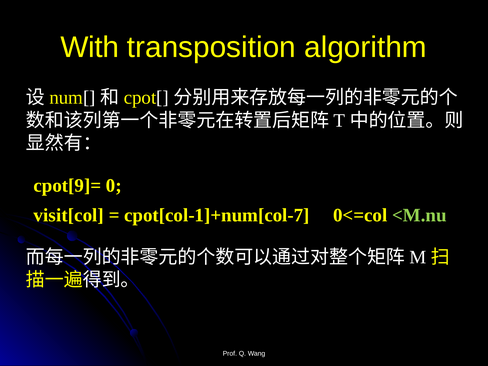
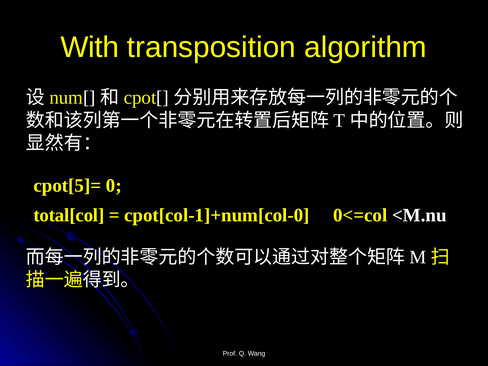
cpot[9]=: cpot[9]= -> cpot[5]=
visit[col: visit[col -> total[col
cpot[col-1]+num[col-7: cpot[col-1]+num[col-7 -> cpot[col-1]+num[col-0
<M.nu colour: light green -> white
